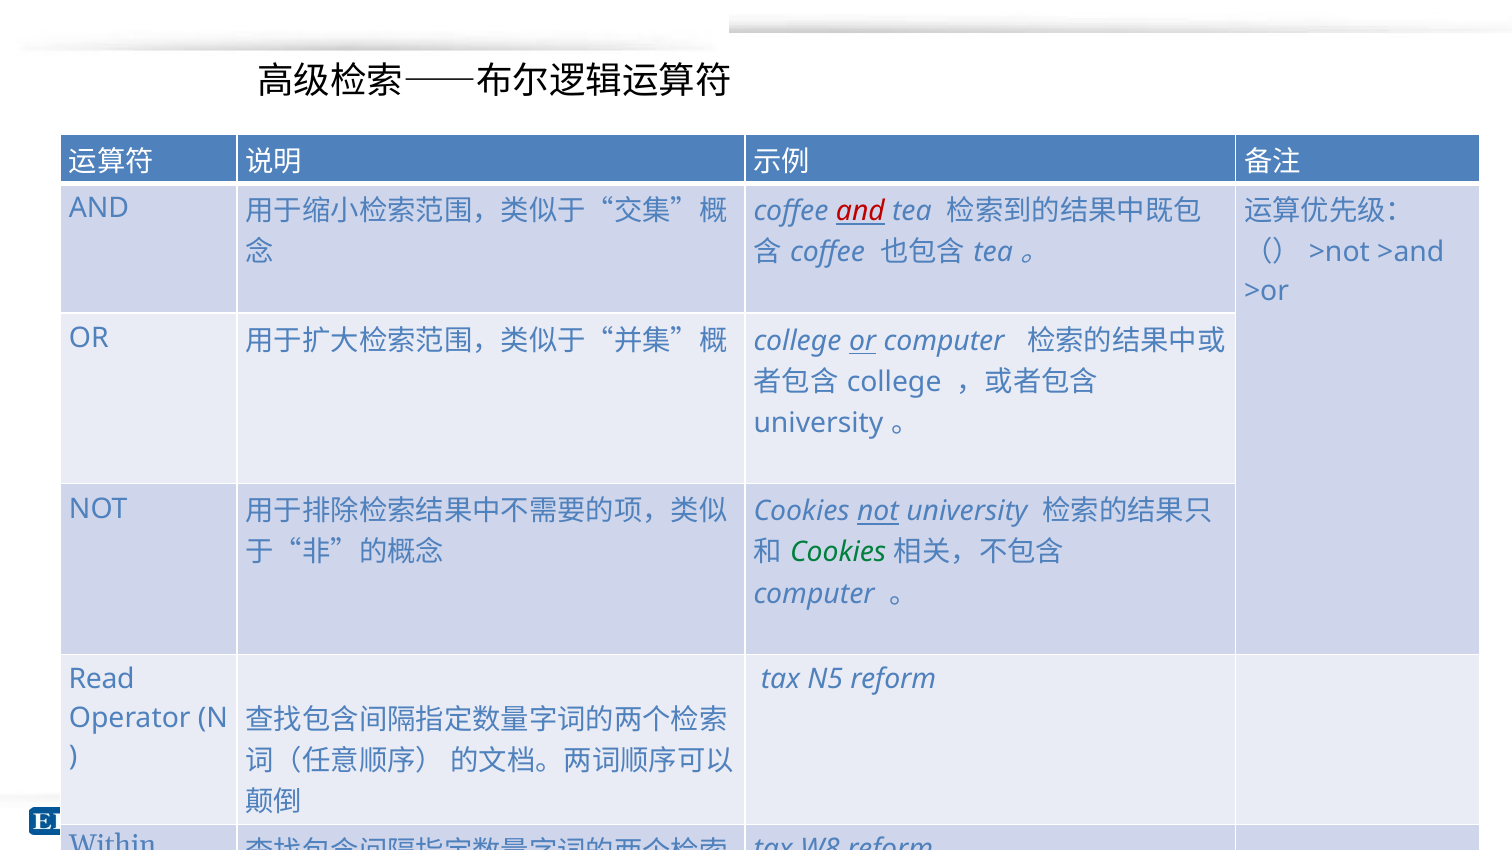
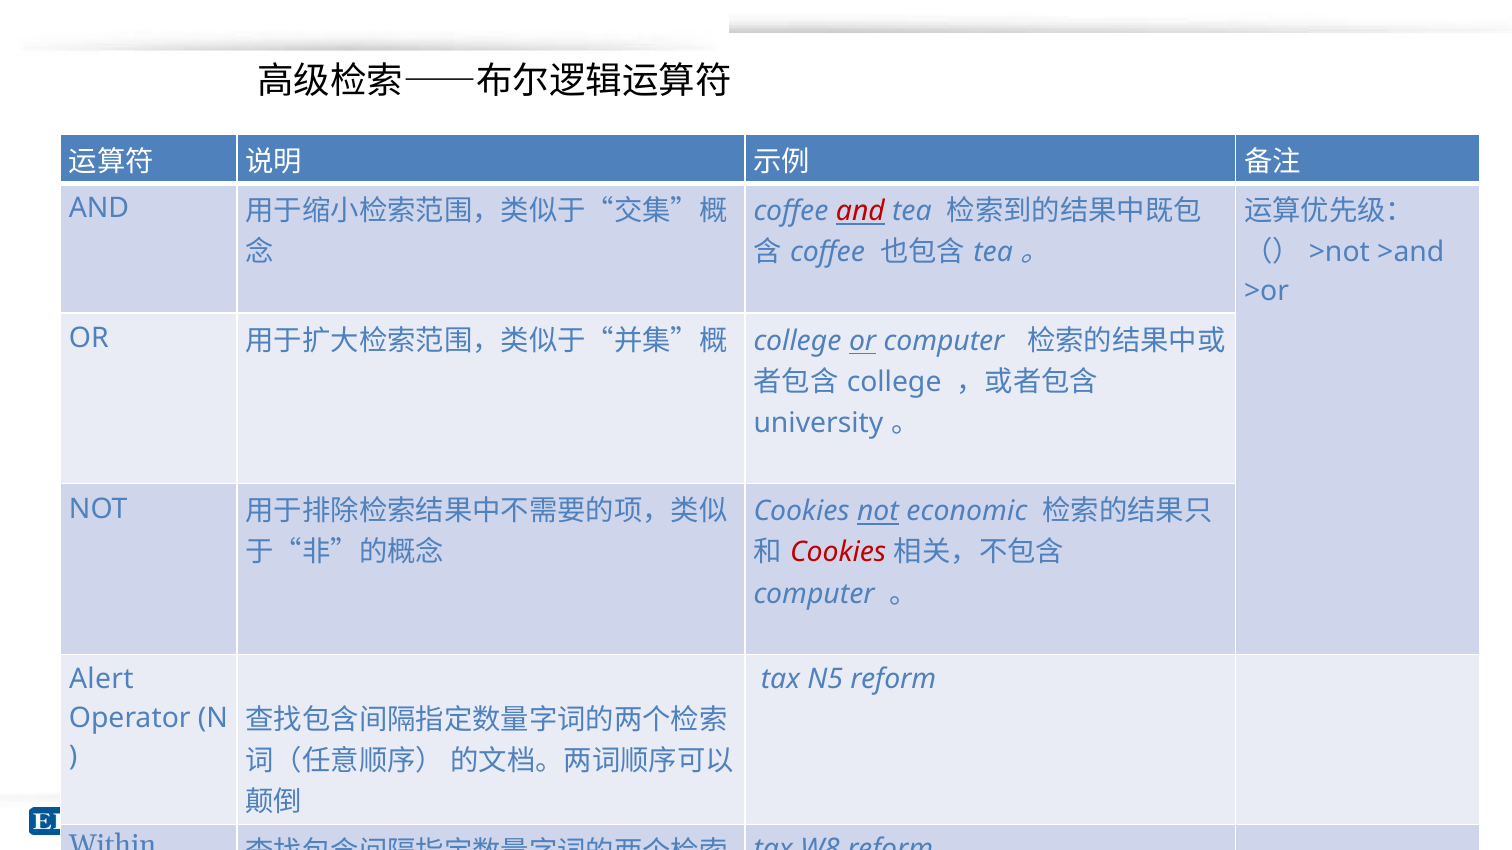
not university: university -> economic
Cookies at (838, 553) colour: green -> red
Read: Read -> Alert
